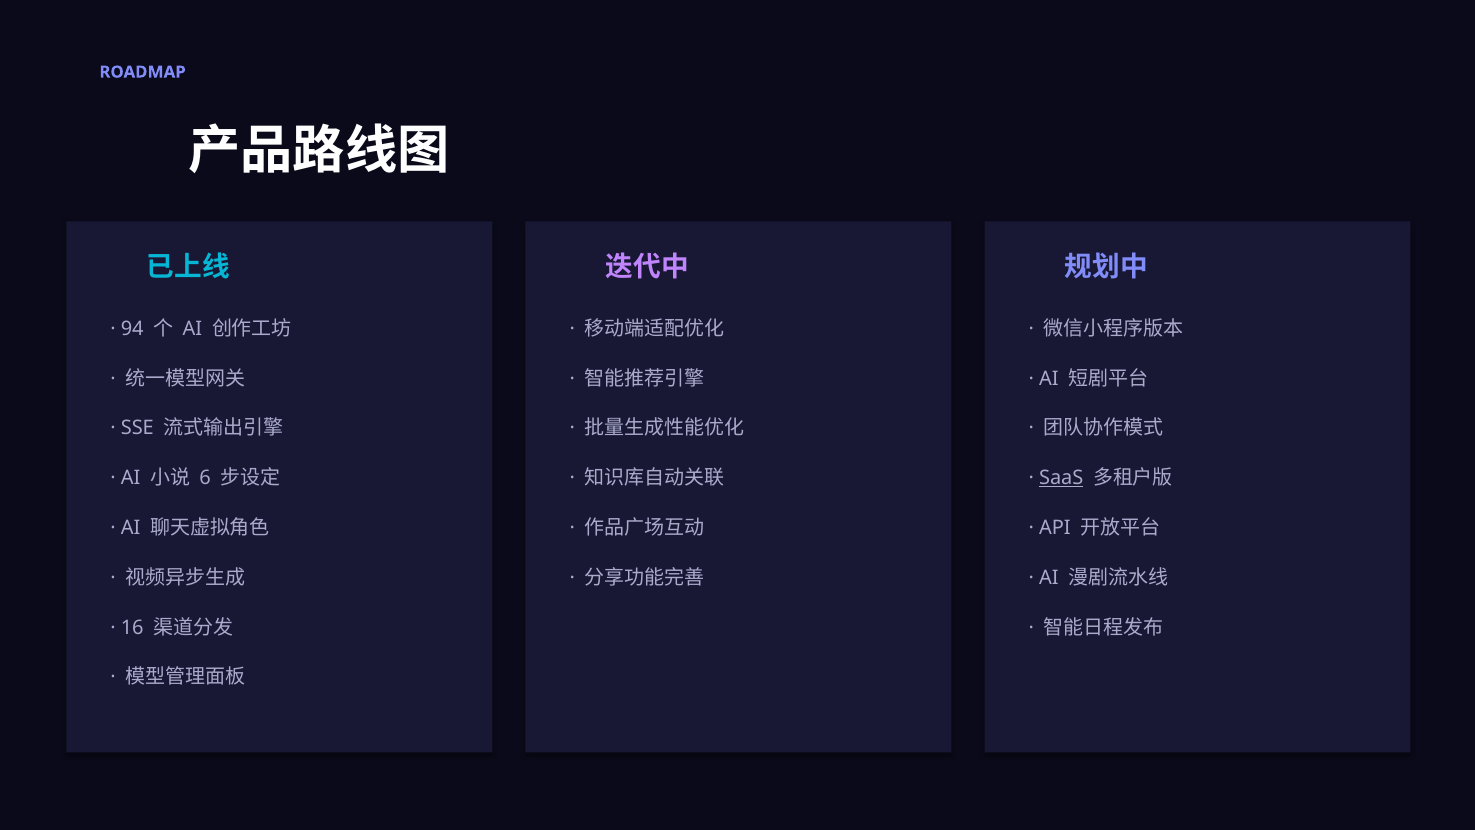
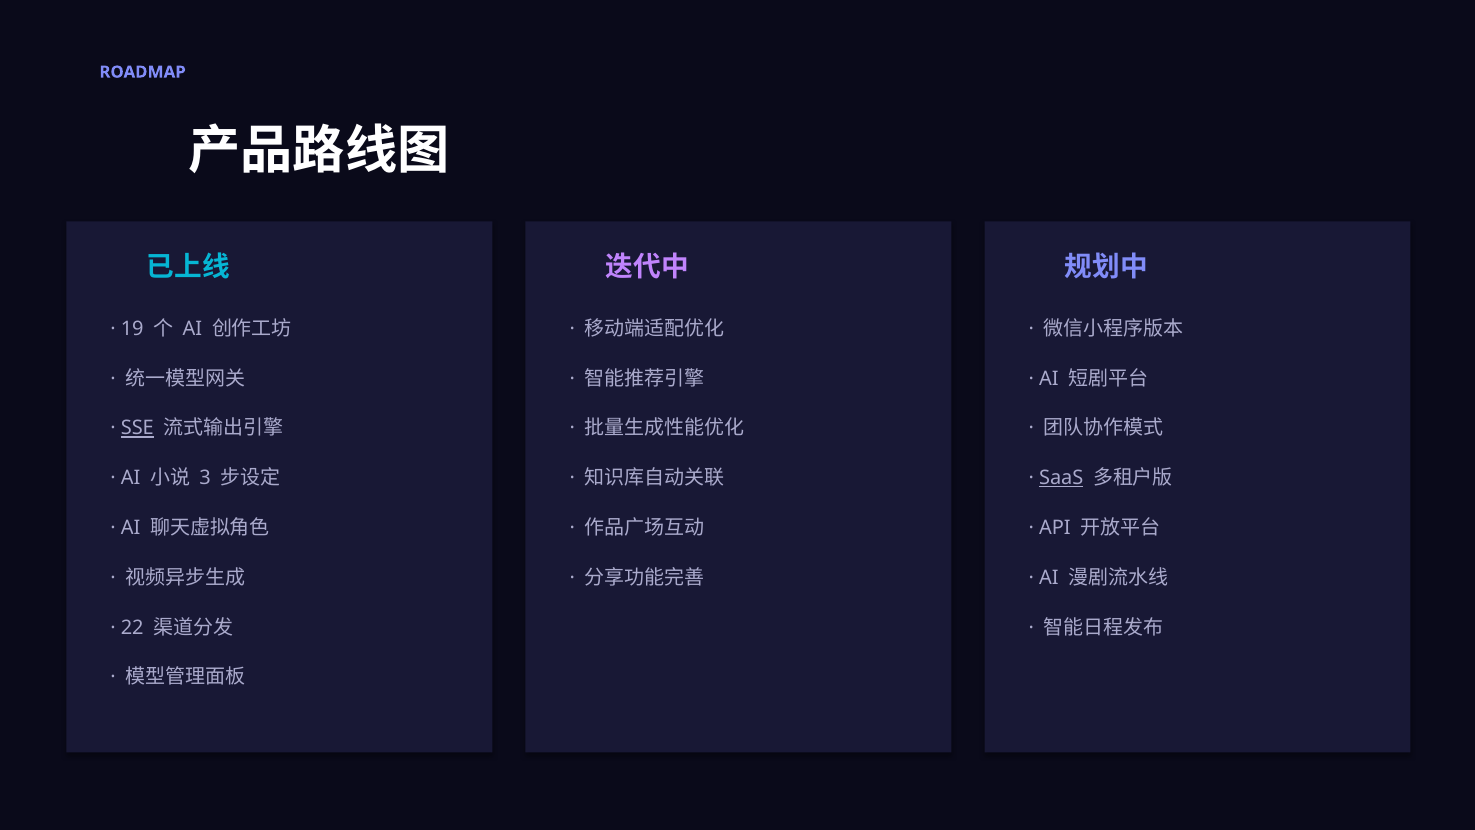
94: 94 -> 19
SSE underline: none -> present
6: 6 -> 3
16: 16 -> 22
